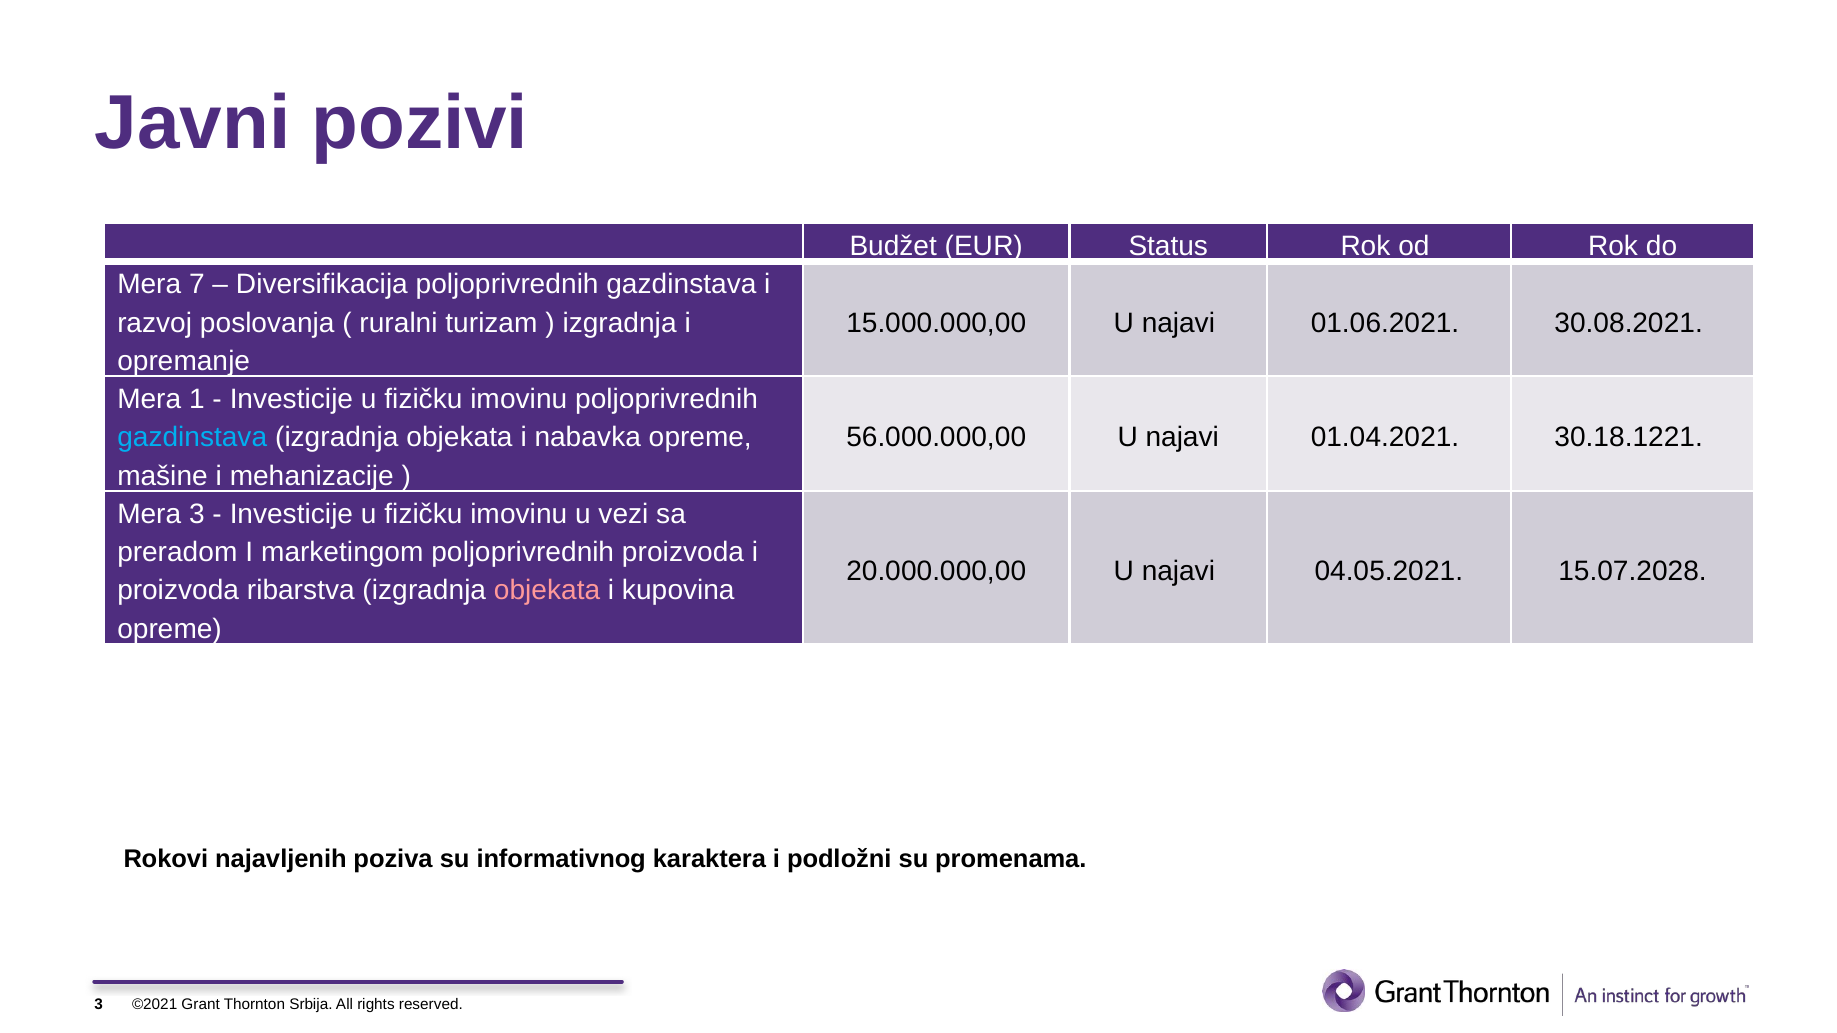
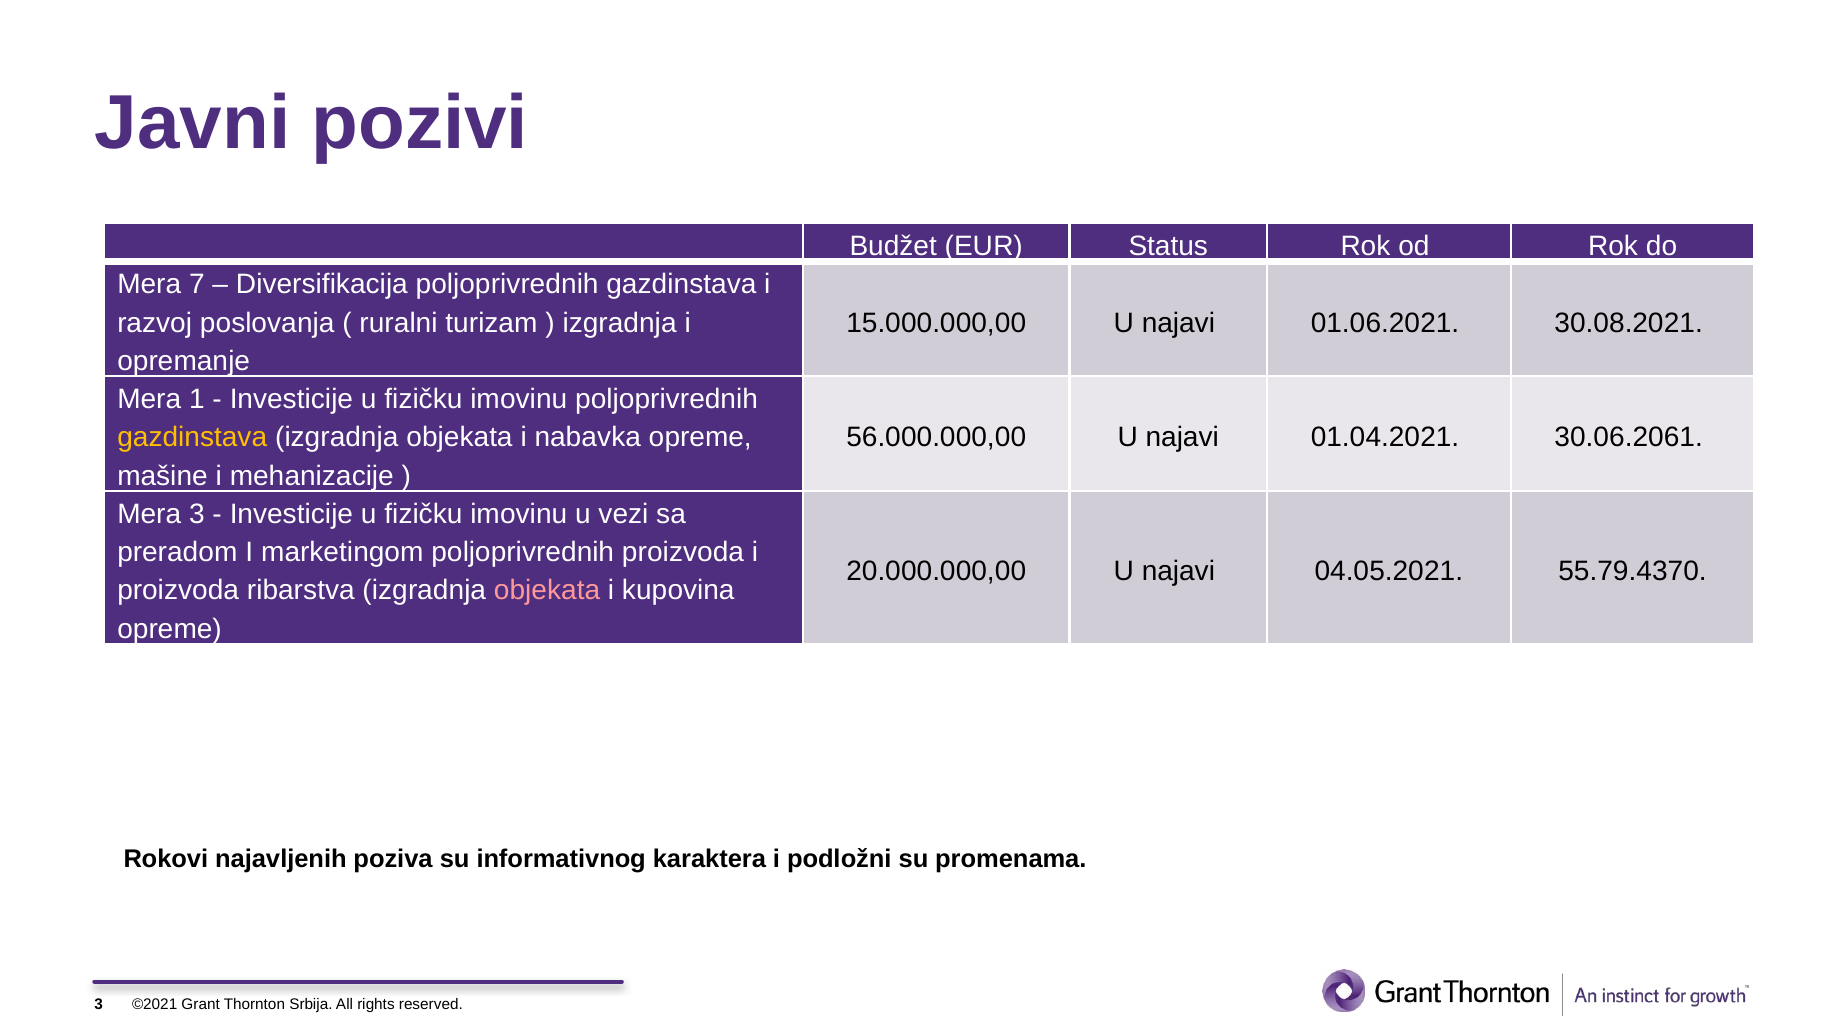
gazdinstava at (192, 438) colour: light blue -> yellow
30.18.1221: 30.18.1221 -> 30.06.2061
15.07.2028: 15.07.2028 -> 55.79.4370
